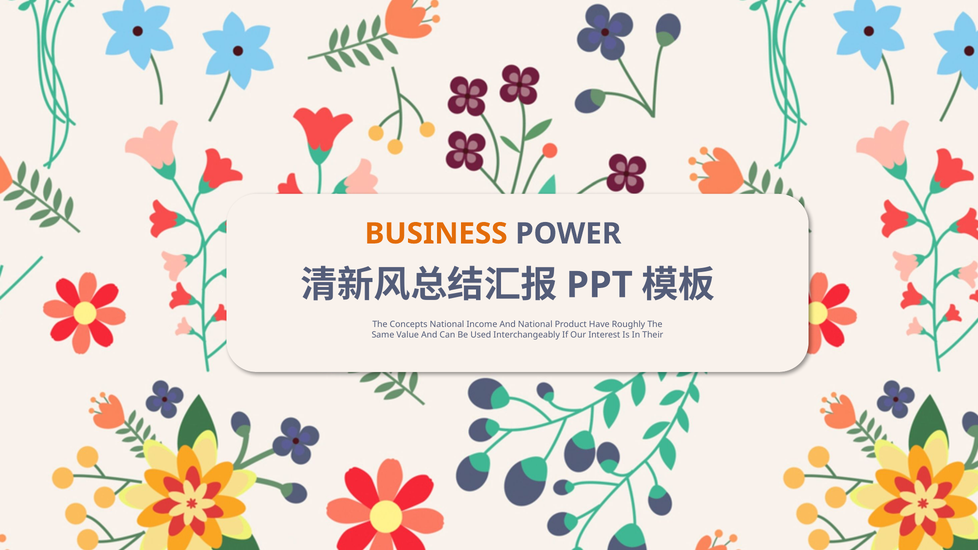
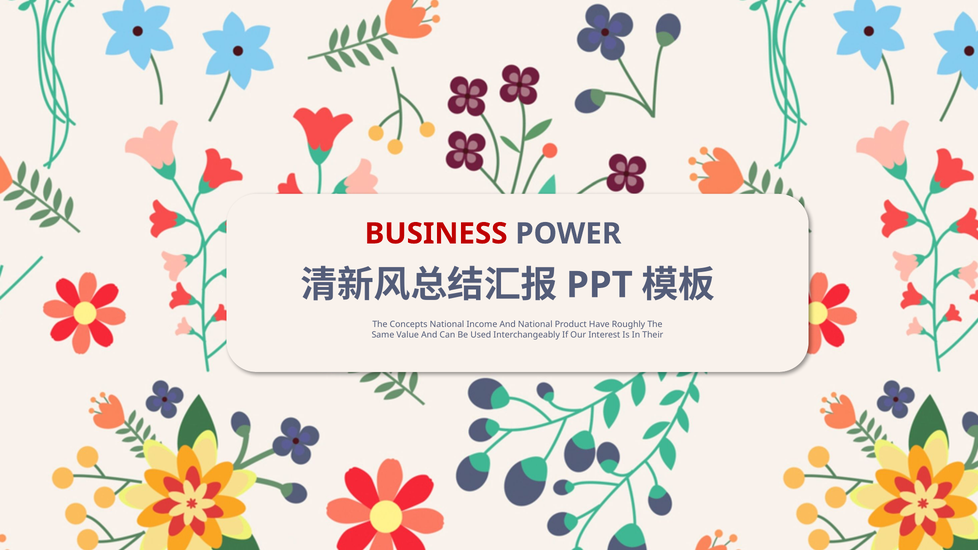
BUSINESS colour: orange -> red
